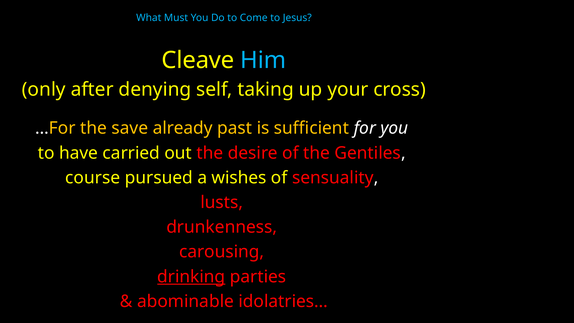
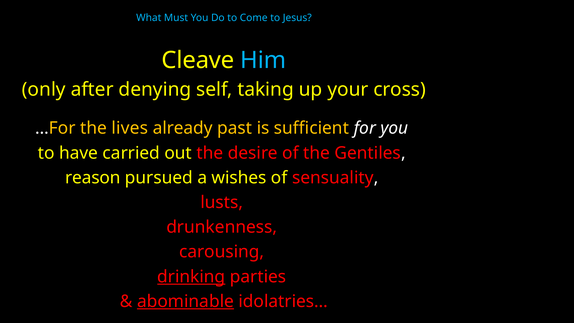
save: save -> lives
course: course -> reason
abominable underline: none -> present
